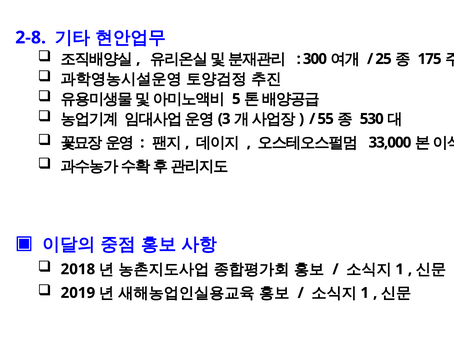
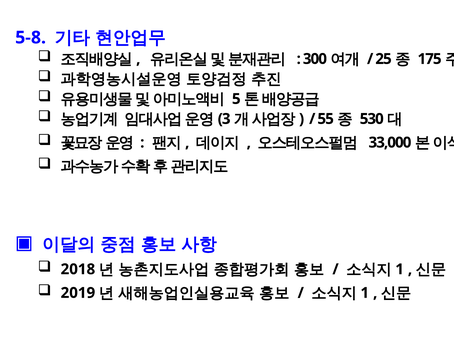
2-8: 2-8 -> 5-8
